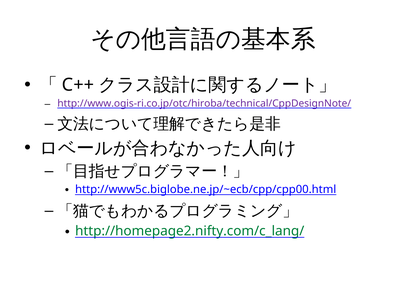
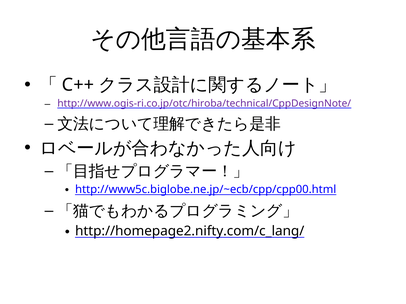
http://homepage2.nifty.com/c_lang/ colour: green -> black
